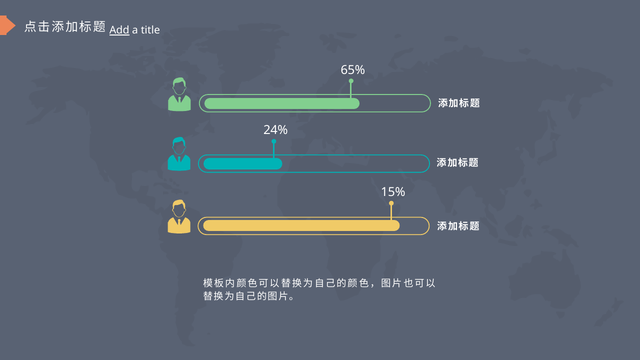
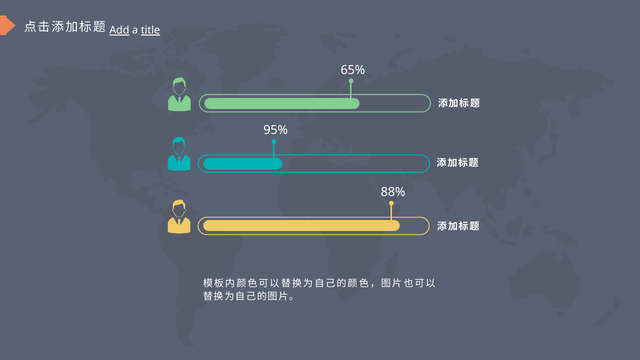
title underline: none -> present
24%: 24% -> 95%
15%: 15% -> 88%
